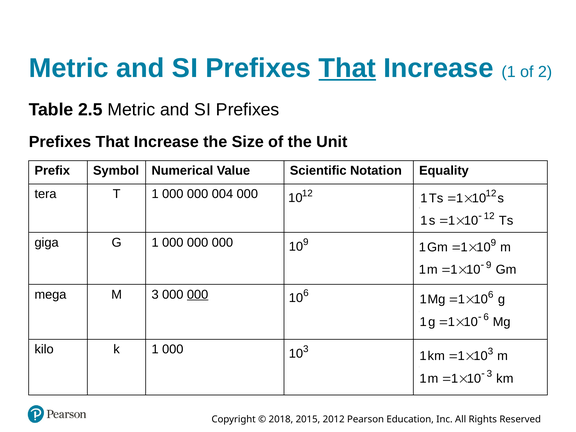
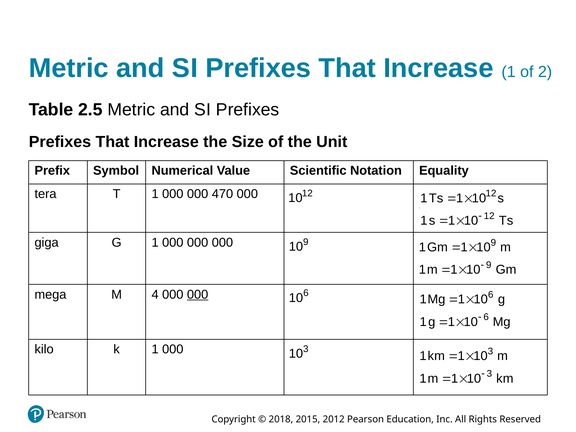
That at (347, 68) underline: present -> none
004: 004 -> 470
M 3: 3 -> 4
